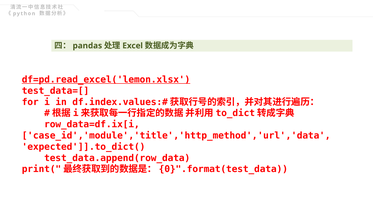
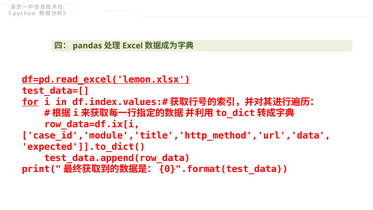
for underline: none -> present
